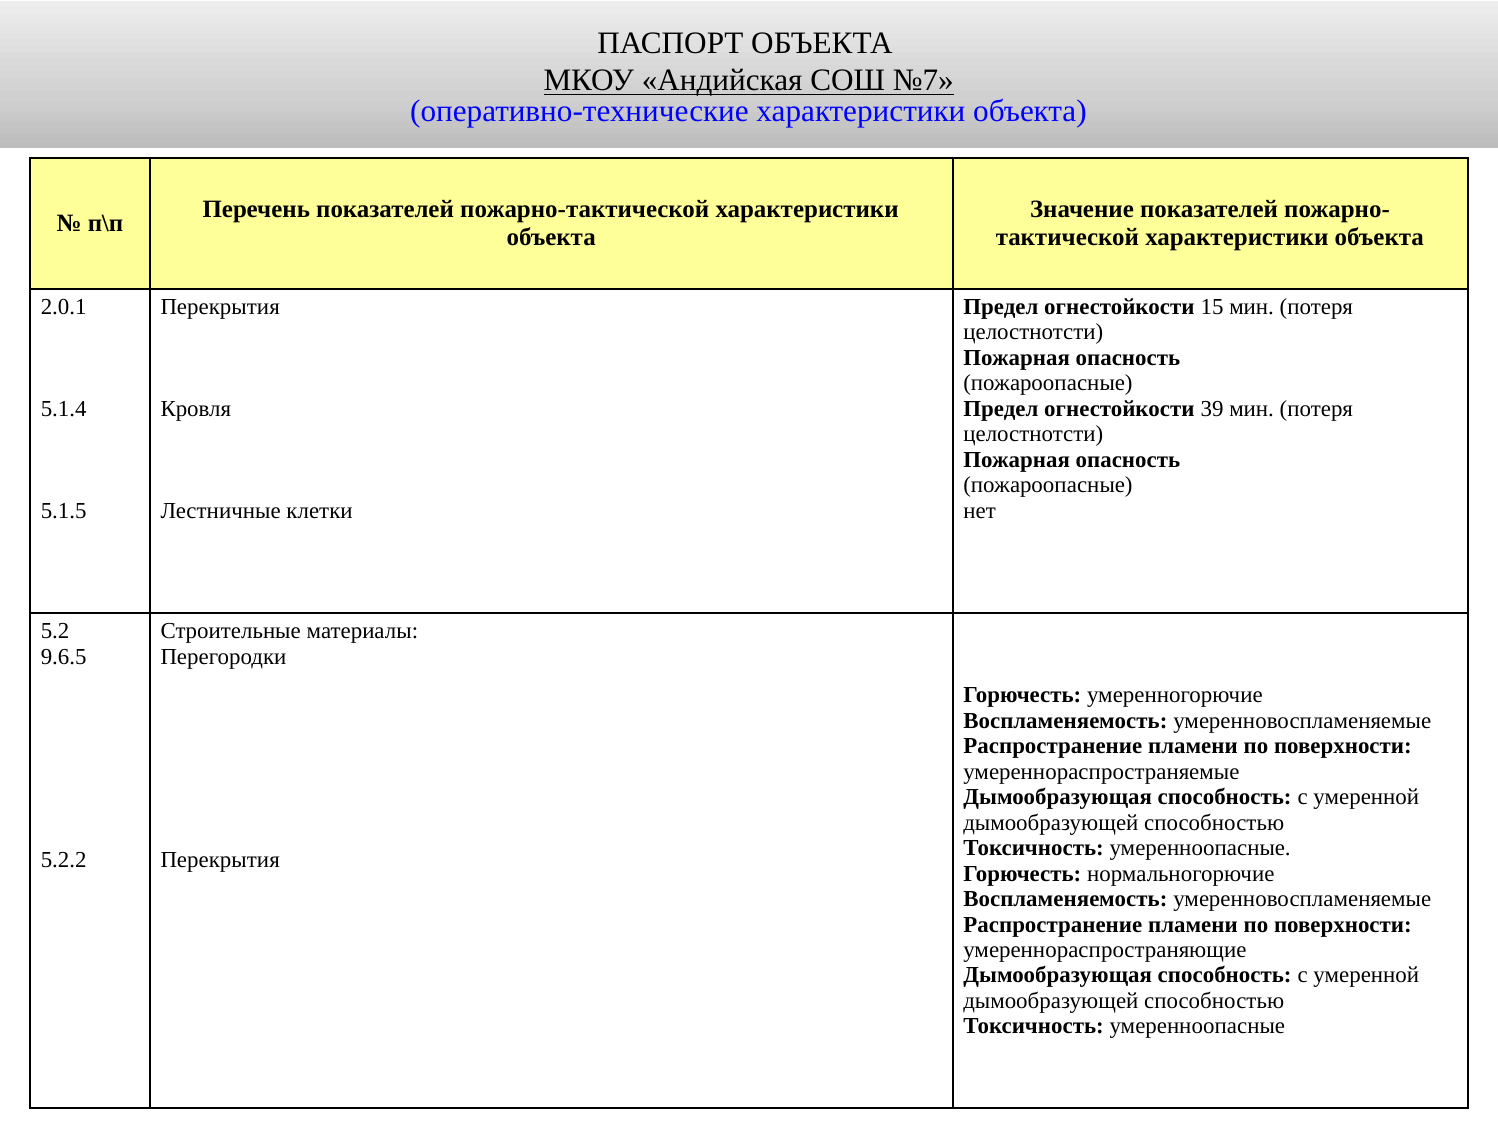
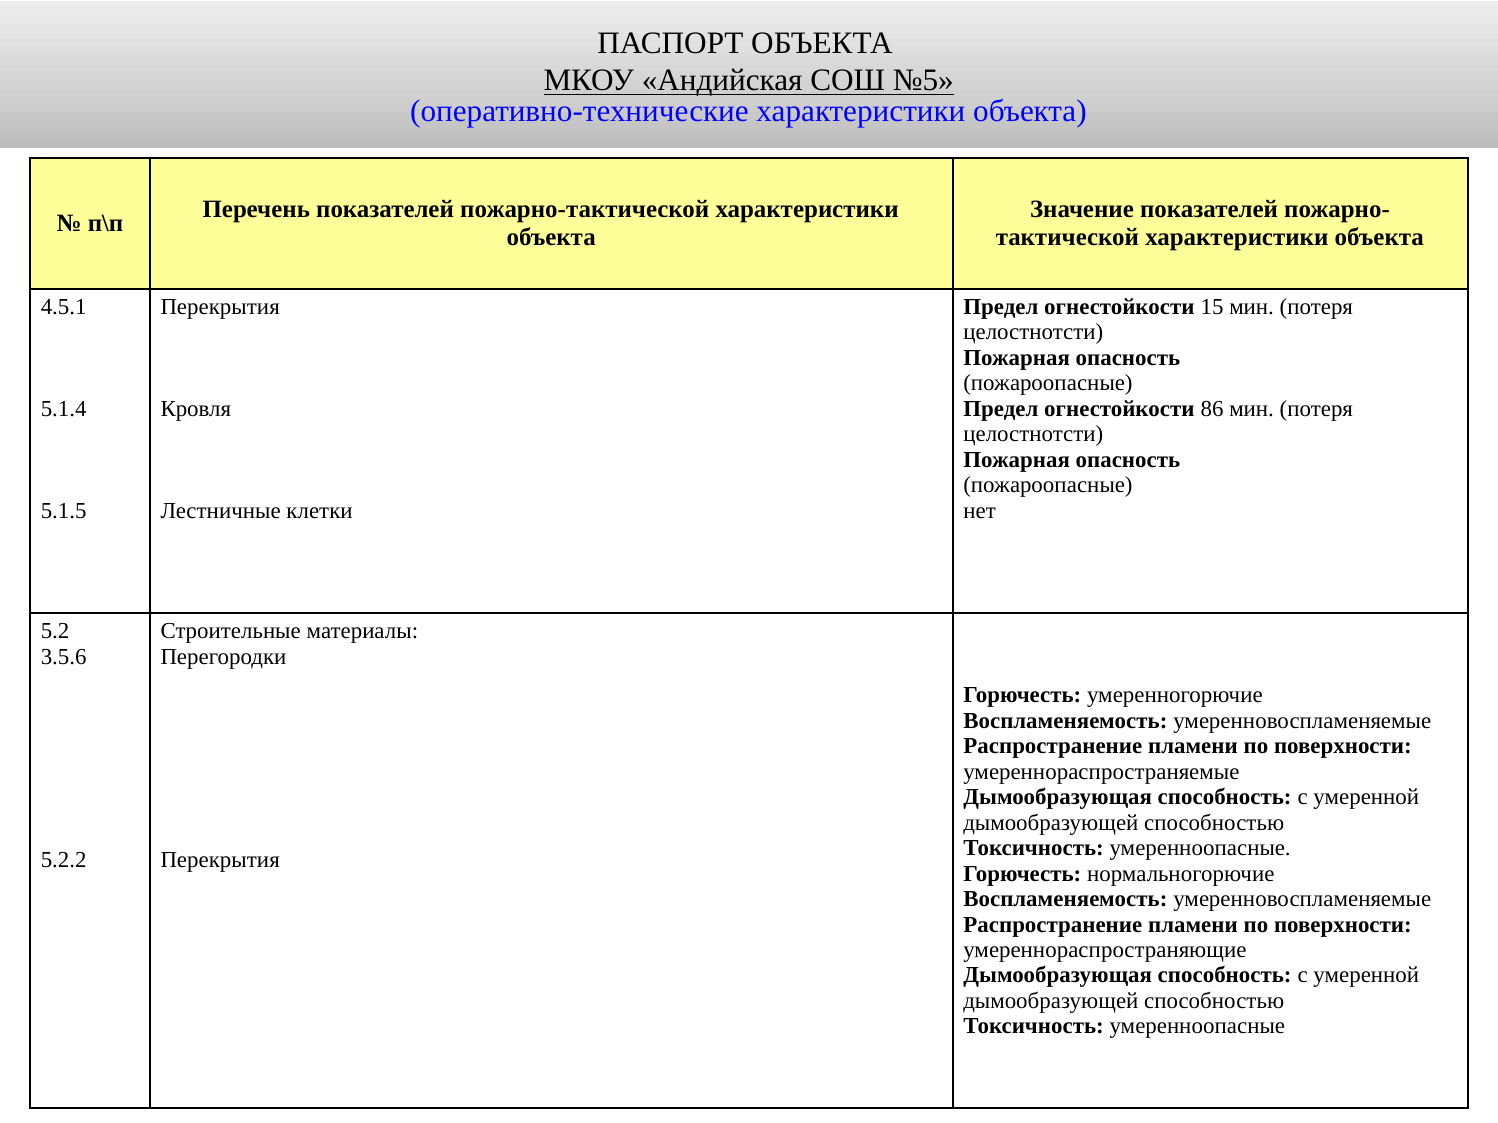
№7: №7 -> №5
2.0.1: 2.0.1 -> 4.5.1
39: 39 -> 86
9.6.5: 9.6.5 -> 3.5.6
